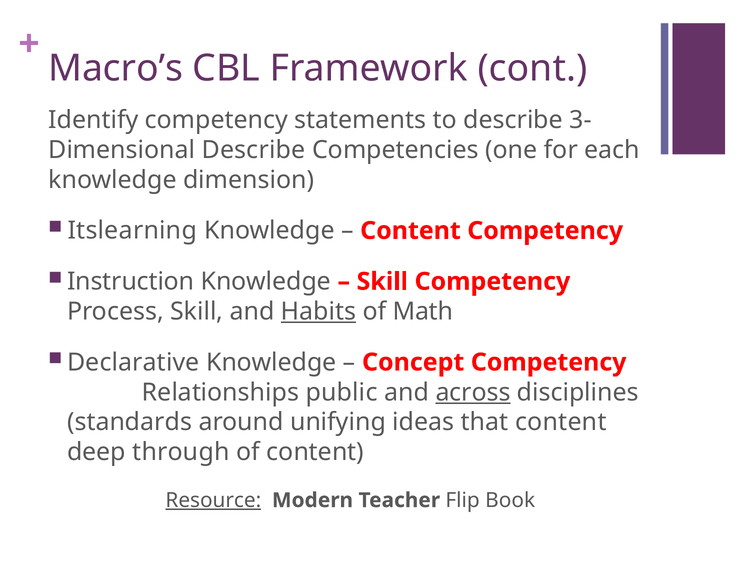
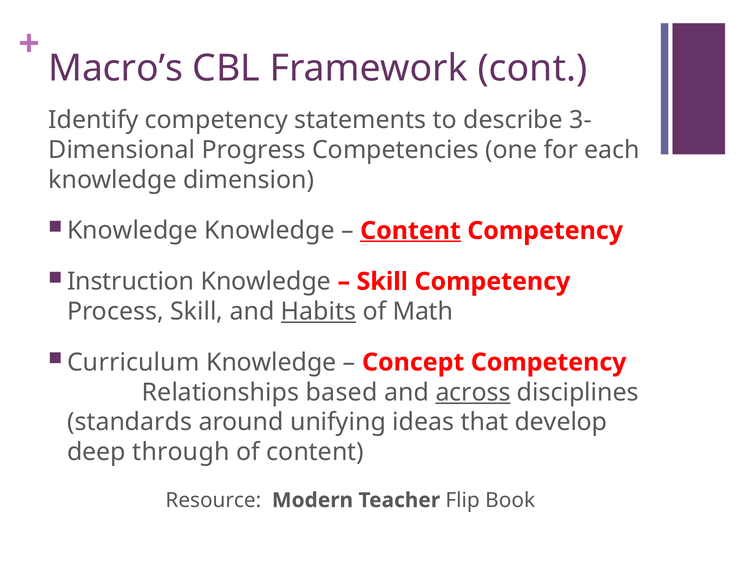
Describe at (254, 150): Describe -> Progress
Itslearning at (132, 231): Itslearning -> Knowledge
Content at (410, 231) underline: none -> present
Declarative: Declarative -> Curriculum
public: public -> based
that content: content -> develop
Resource underline: present -> none
